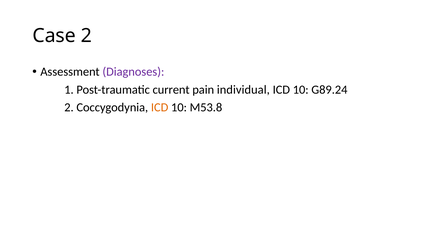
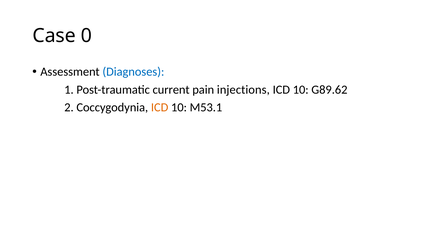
Case 2: 2 -> 0
Diagnoses colour: purple -> blue
individual: individual -> injections
G89.24: G89.24 -> G89.62
M53.8: M53.8 -> M53.1
